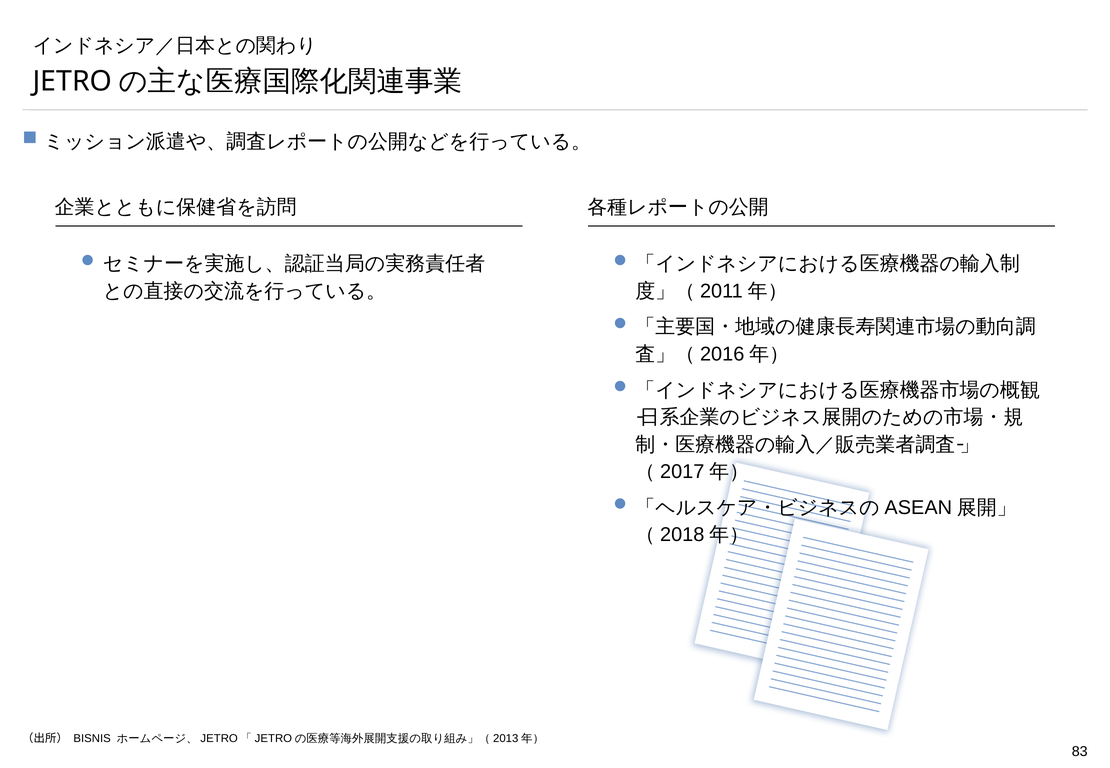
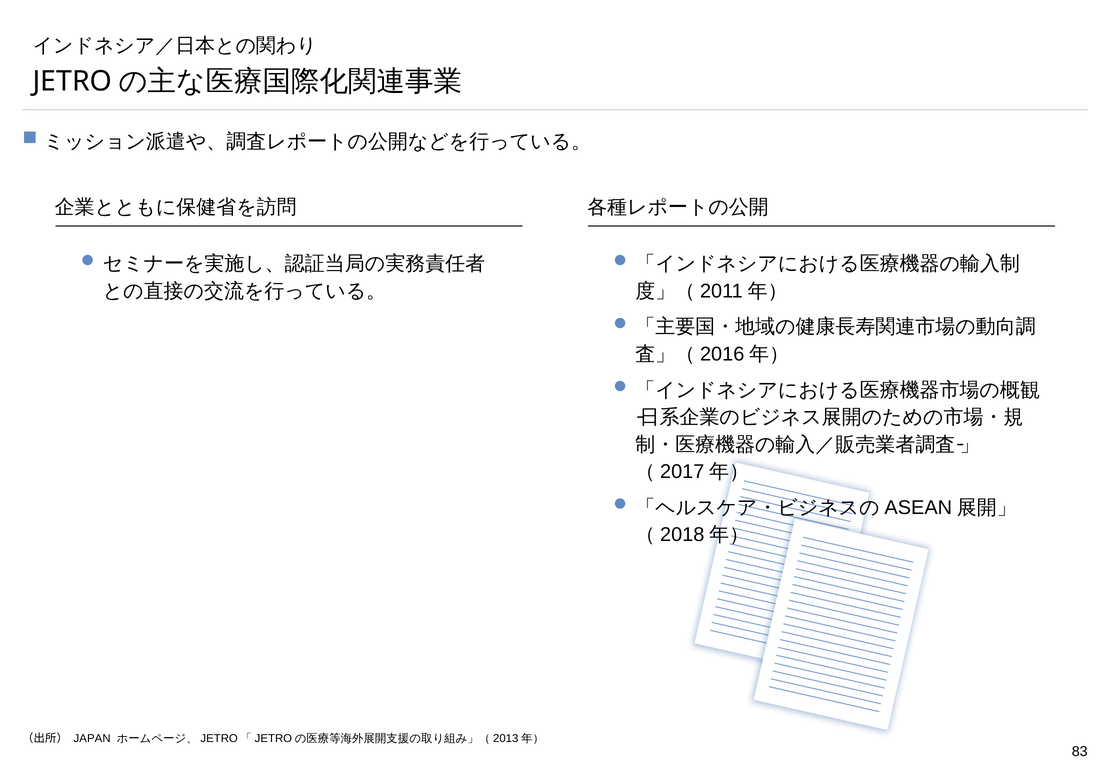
BISNIS: BISNIS -> JAPAN
